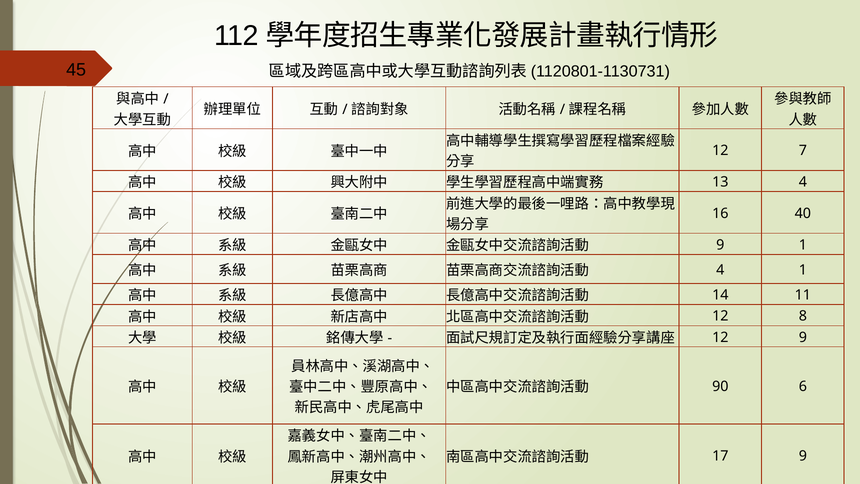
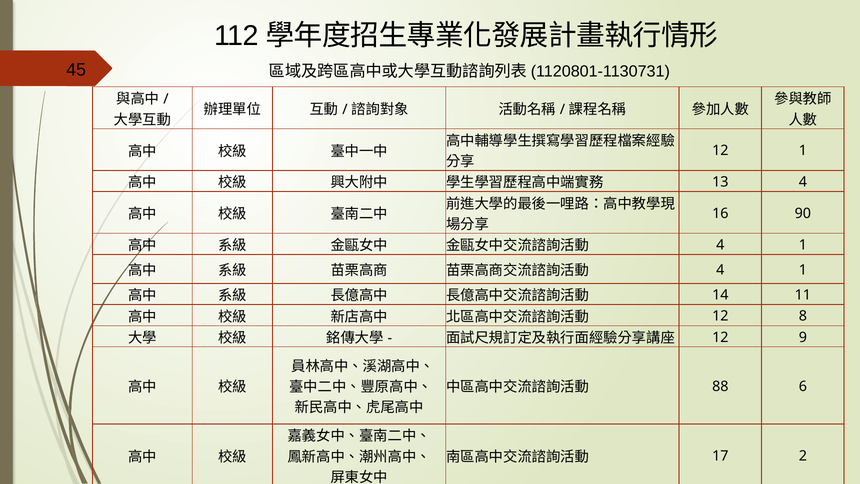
12 7: 7 -> 1
40: 40 -> 90
9 at (720, 245): 9 -> 4
90: 90 -> 88
17 9: 9 -> 2
